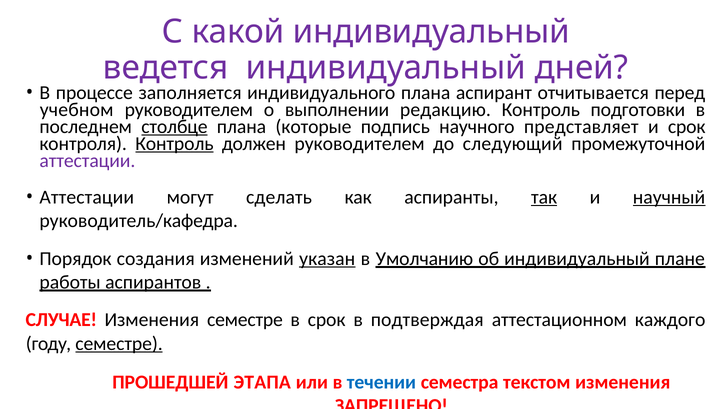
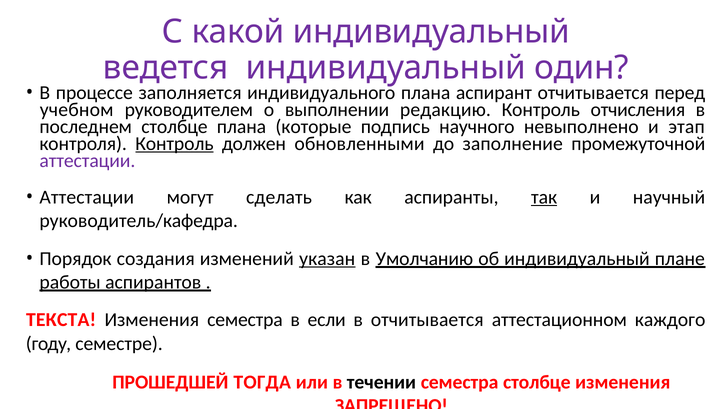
дней: дней -> один
подготовки: подготовки -> отчисления
столбце at (174, 127) underline: present -> none
представляет: представляет -> невыполнено
и срок: срок -> этап
должен руководителем: руководителем -> обновленными
следующий: следующий -> заполнение
научный underline: present -> none
СЛУЧАЕ: СЛУЧАЕ -> ТЕКСТА
Изменения семестре: семестре -> семестра
в срок: срок -> если
в подтверждая: подтверждая -> отчитывается
семестре at (119, 344) underline: present -> none
ЭТАПА: ЭТАПА -> ТОГДА
течении colour: blue -> black
семестра текстом: текстом -> столбце
